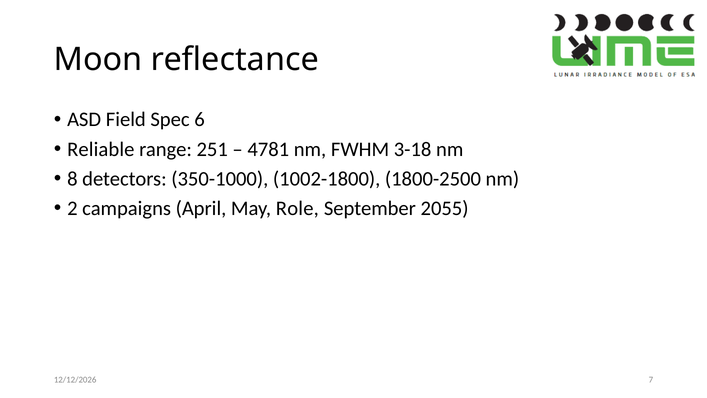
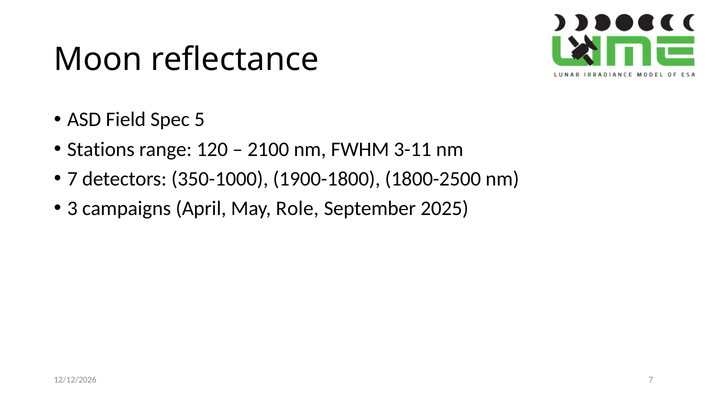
6: 6 -> 5
Reliable: Reliable -> Stations
251: 251 -> 120
4781: 4781 -> 2100
3-18: 3-18 -> 3-11
8 at (72, 179): 8 -> 7
1002-1800: 1002-1800 -> 1900-1800
2: 2 -> 3
2055: 2055 -> 2025
